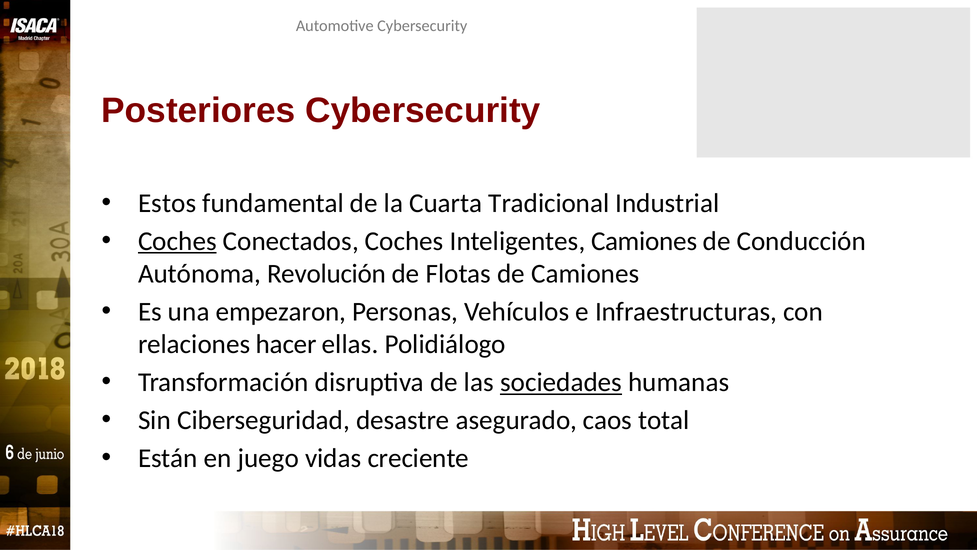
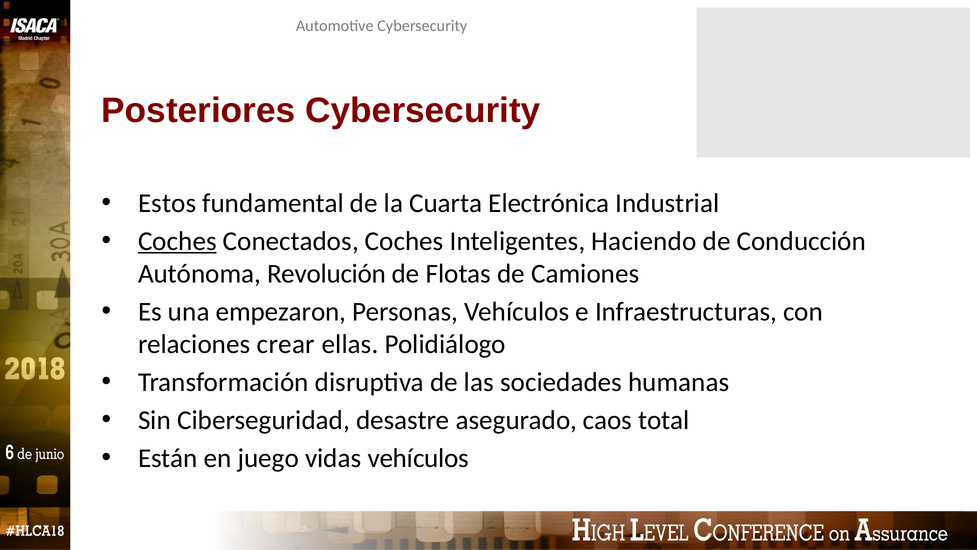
Tradicional: Tradicional -> Electrónica
Inteligentes Camiones: Camiones -> Haciendo
hacer: hacer -> crear
sociedades underline: present -> none
vidas creciente: creciente -> vehículos
